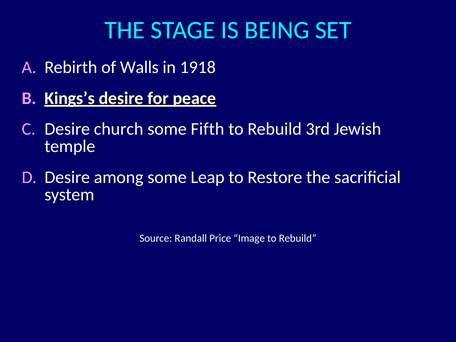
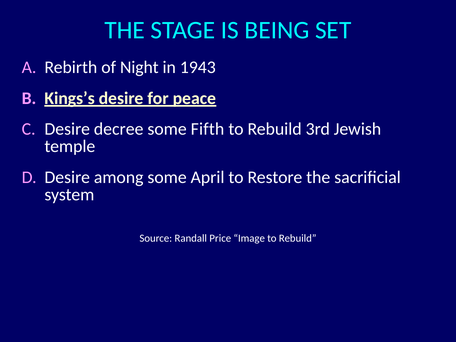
Walls: Walls -> Night
1918: 1918 -> 1943
church: church -> decree
Leap: Leap -> April
